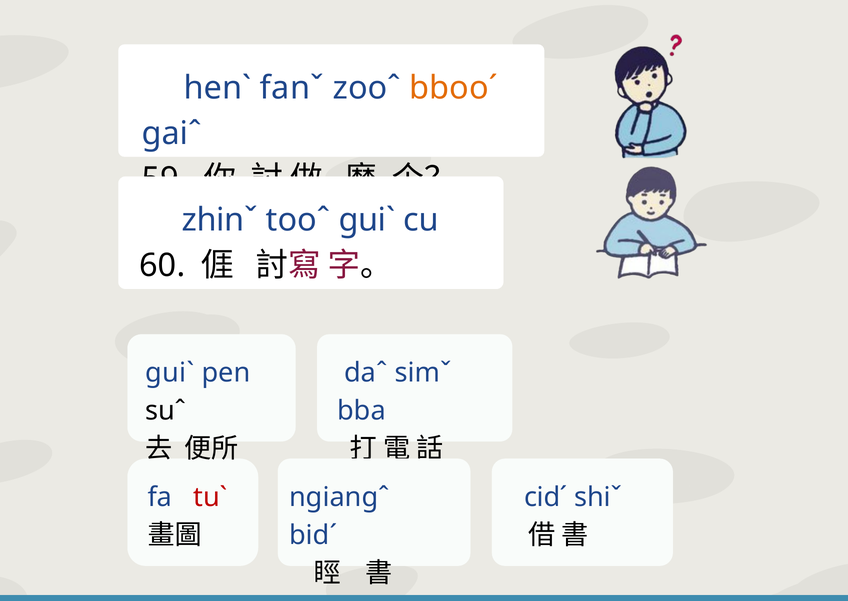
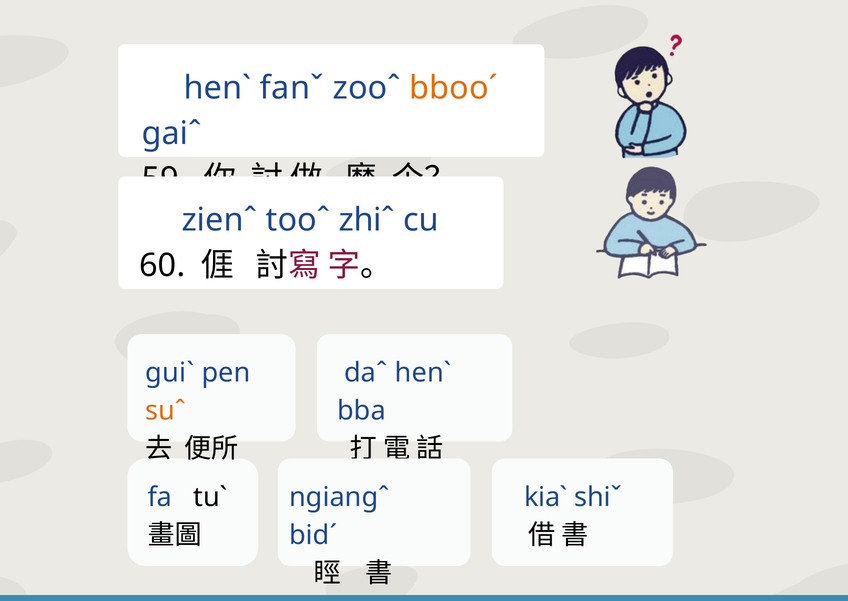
zhinˇ: zhinˇ -> zienˆ
tooˆ guiˋ: guiˋ -> zhiˆ
daˆ simˇ: simˇ -> henˋ
suˆ colour: black -> orange
tuˋ colour: red -> black
cidˊ: cidˊ -> kiaˋ
